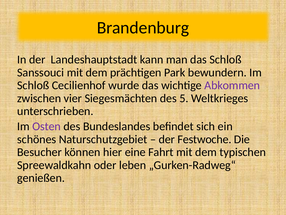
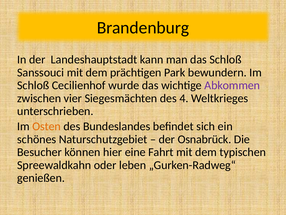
5: 5 -> 4
Osten colour: purple -> orange
Festwoche: Festwoche -> Osnabrück
